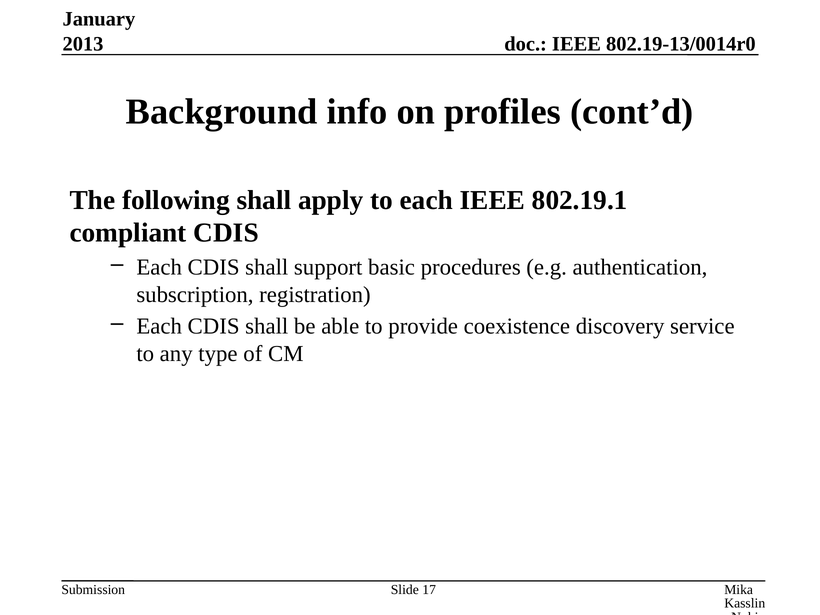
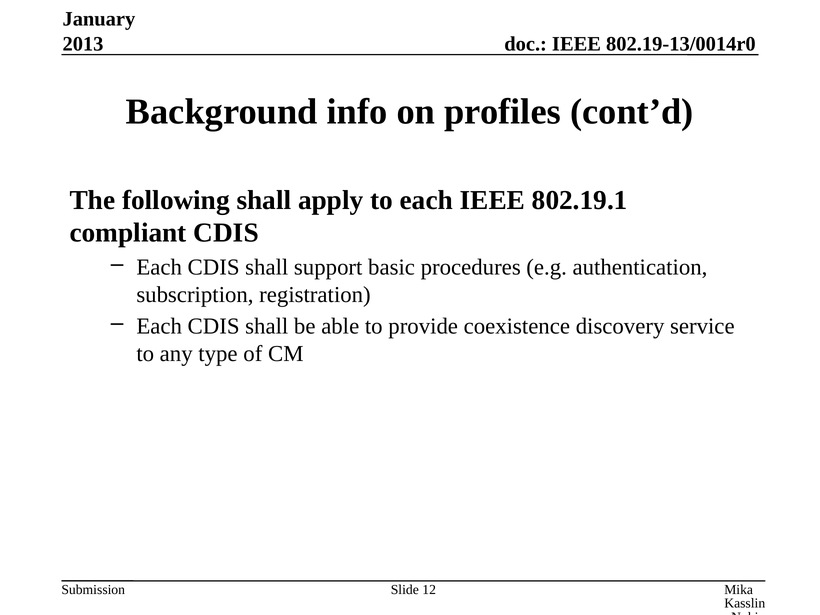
17: 17 -> 12
